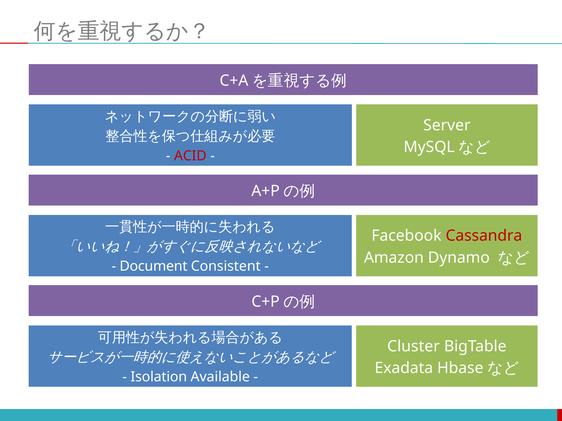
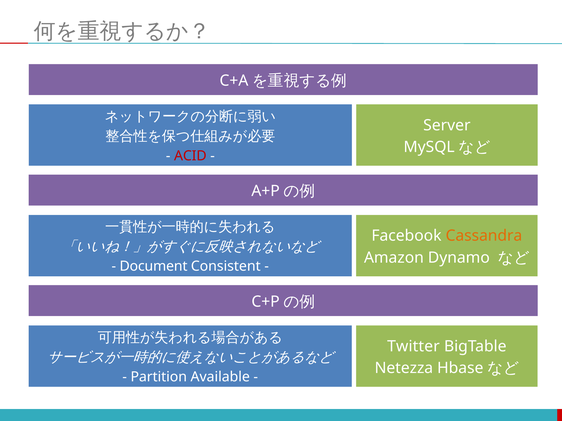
Cassandra colour: red -> orange
Cluster: Cluster -> Twitter
Exadata: Exadata -> Netezza
Isolation: Isolation -> Partition
